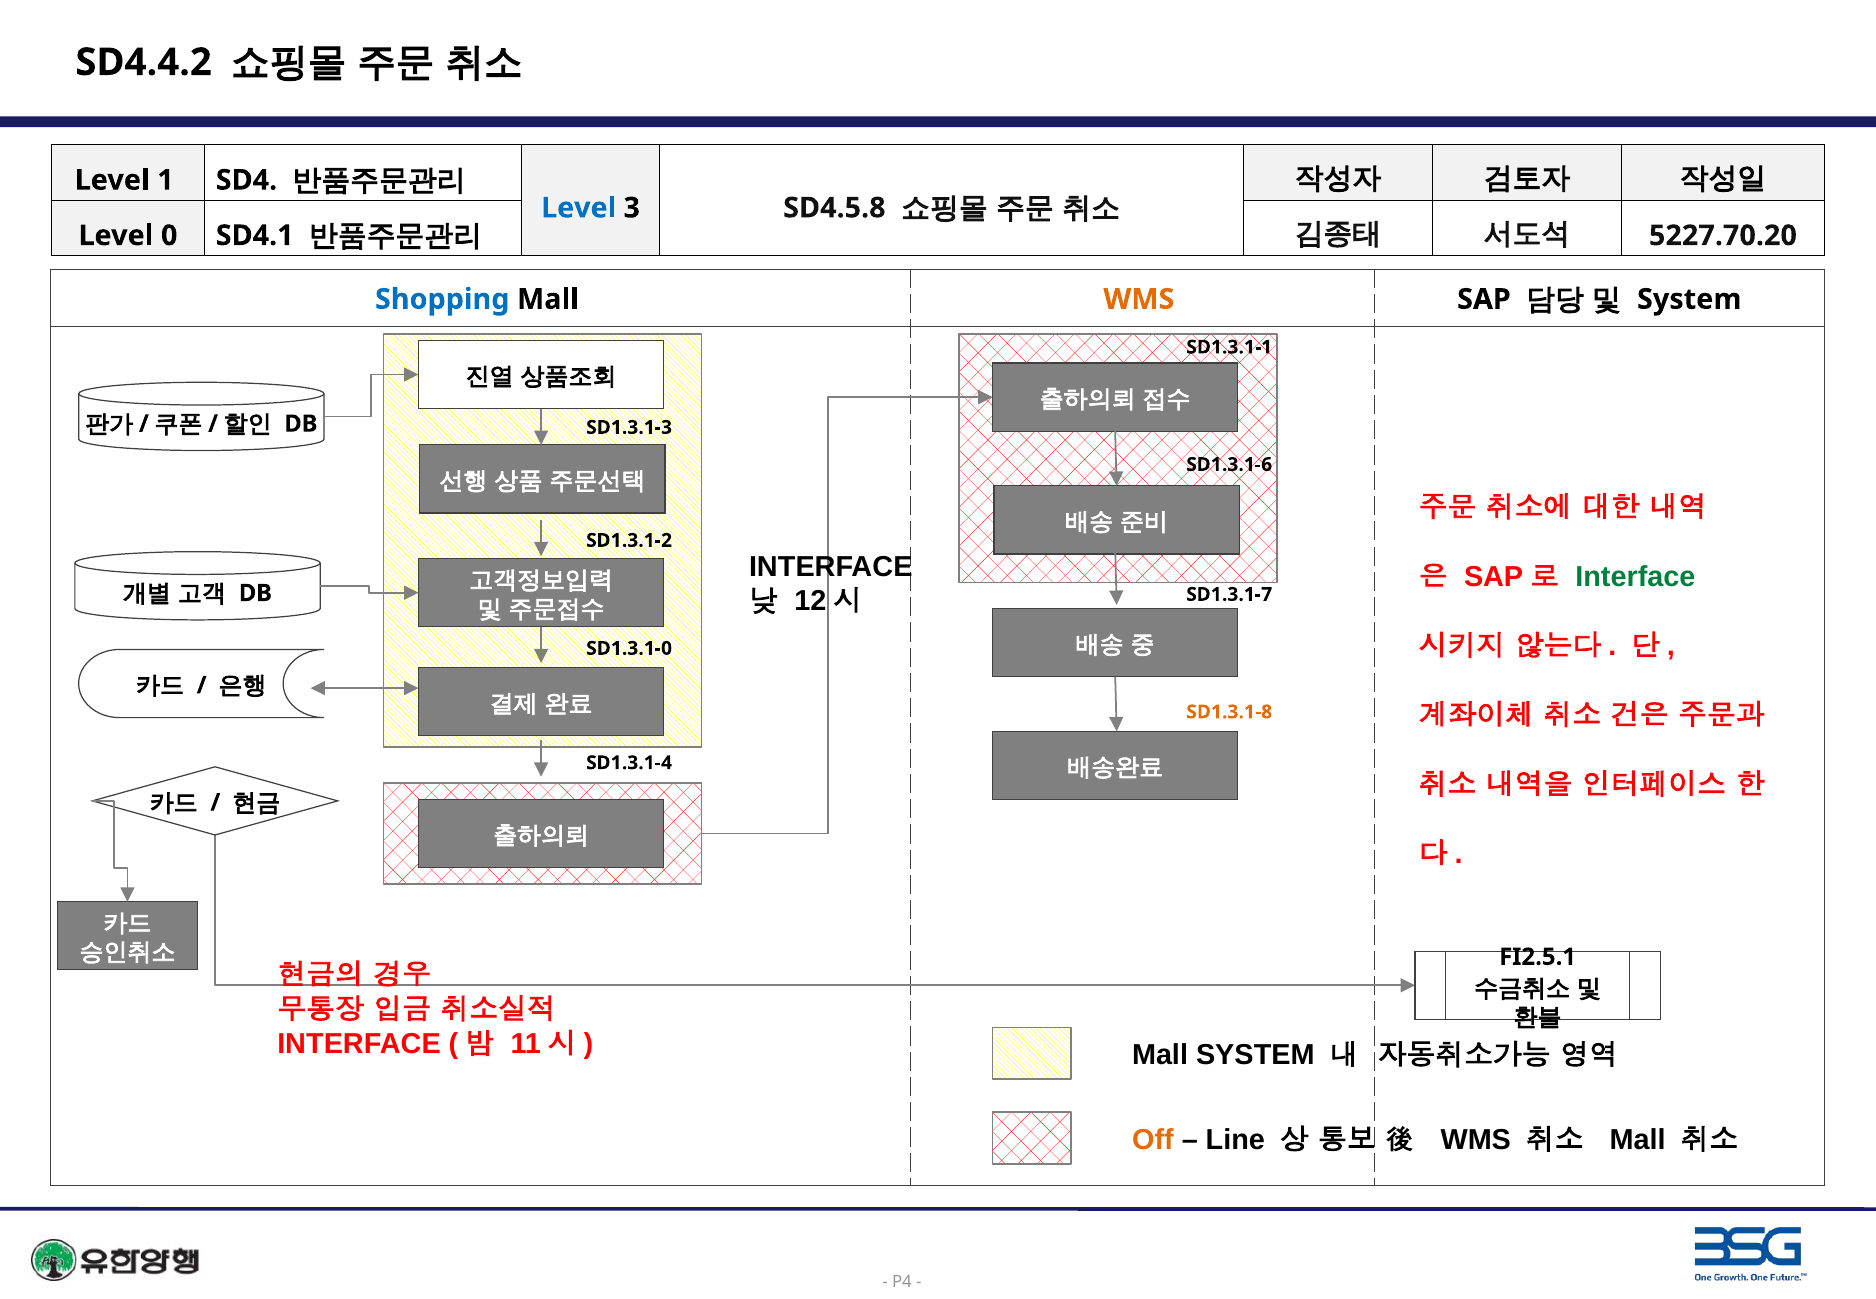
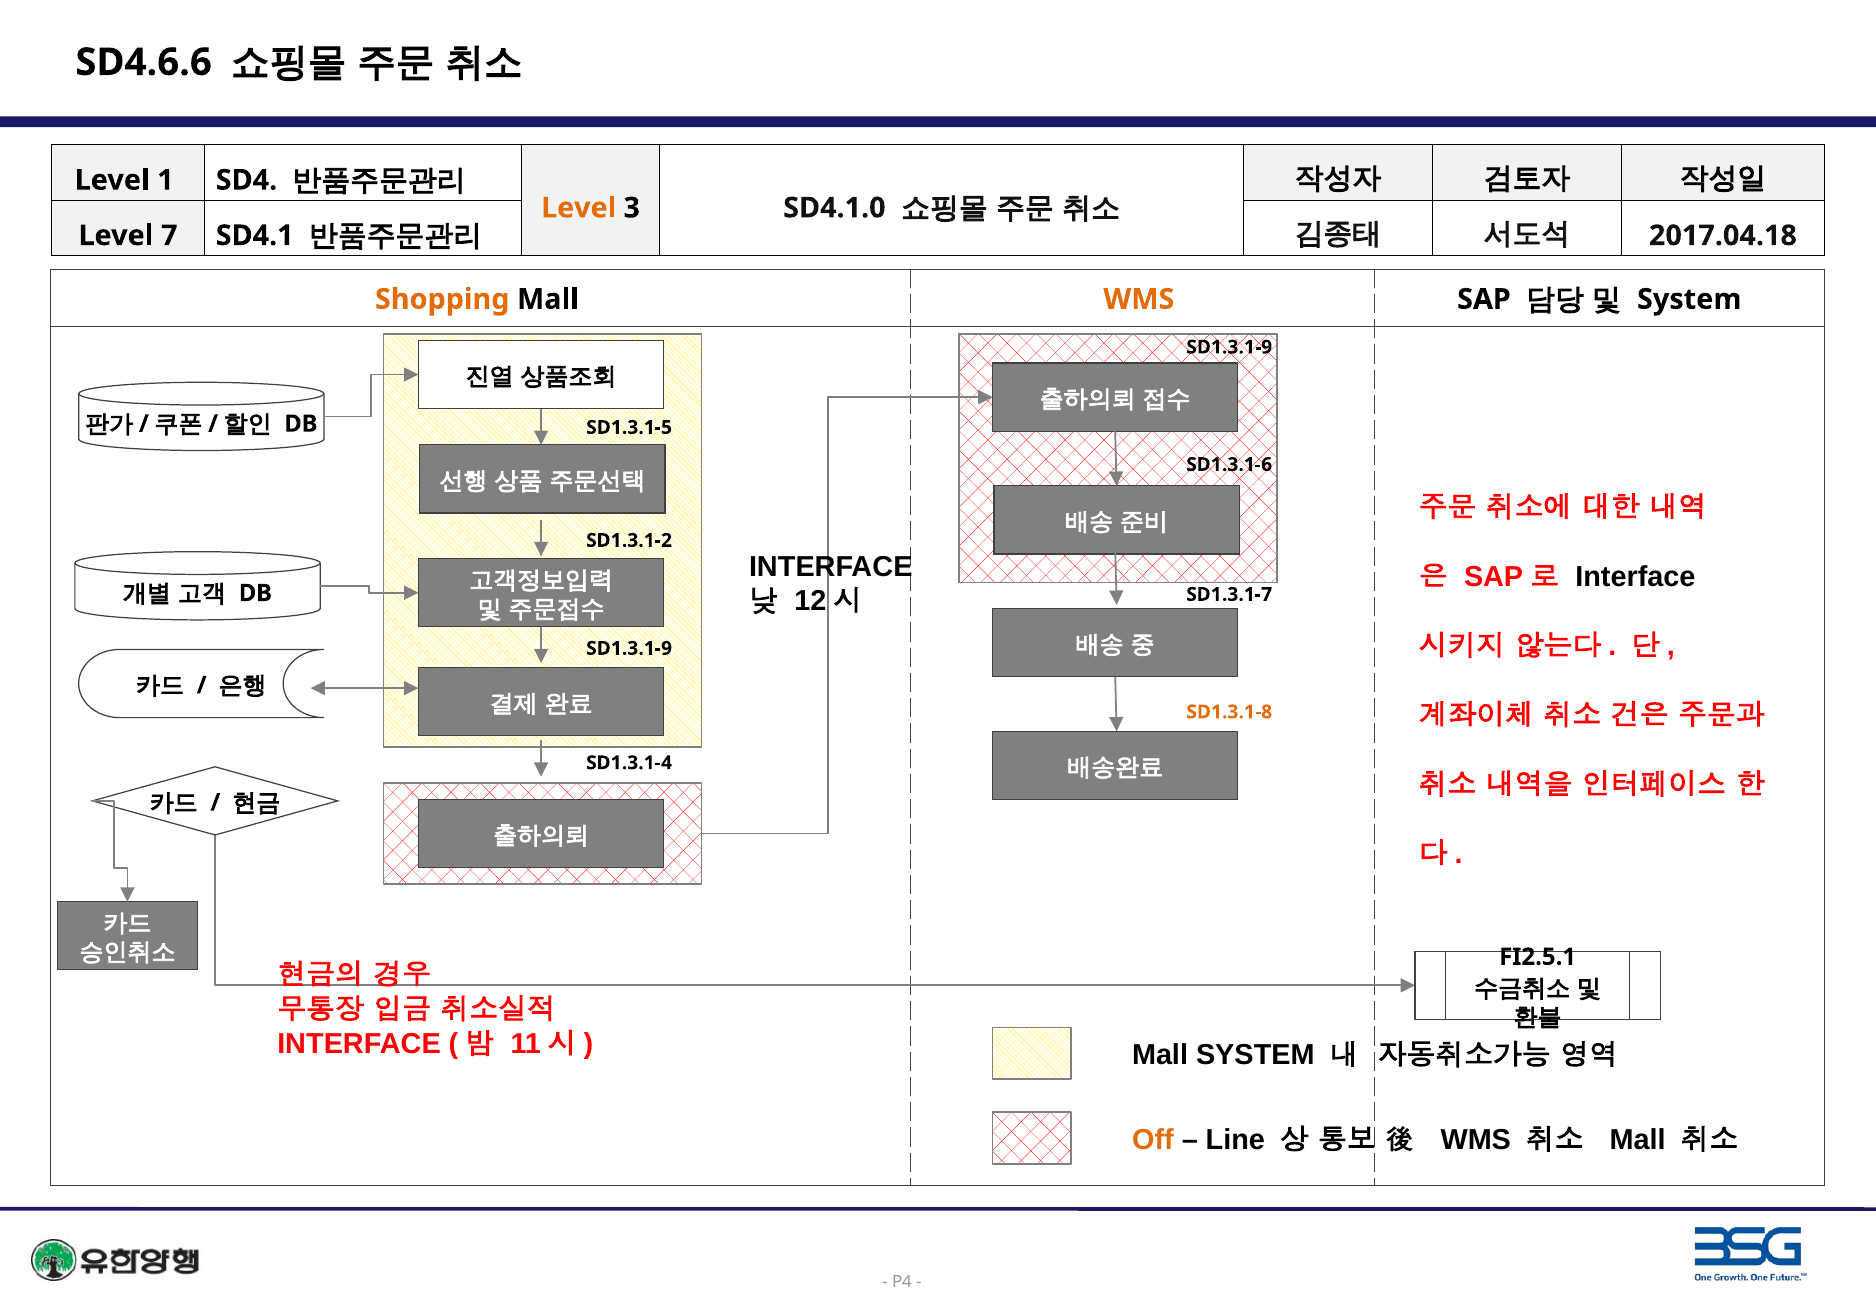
SD4.4.2: SD4.4.2 -> SD4.6.6
Level at (579, 208) colour: blue -> orange
SD4.5.8: SD4.5.8 -> SD4.1.0
0: 0 -> 7
5227.70.20: 5227.70.20 -> 2017.04.18
Shopping colour: blue -> orange
SD1.3.1-1 at (1229, 347): SD1.3.1-1 -> SD1.3.1-9
SD1.3.1-3: SD1.3.1-3 -> SD1.3.1-5
Interface at (1635, 577) colour: green -> black
SD1.3.1-0 at (629, 648): SD1.3.1-0 -> SD1.3.1-9
